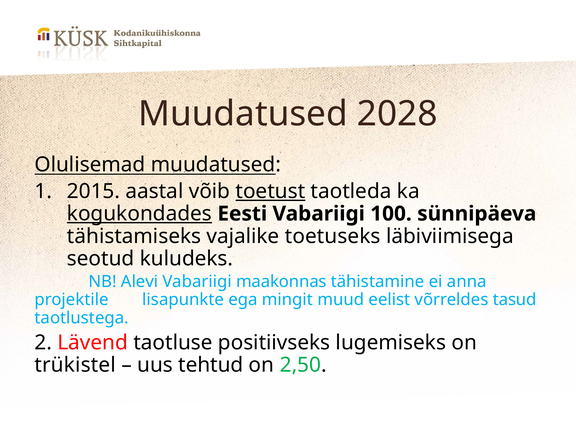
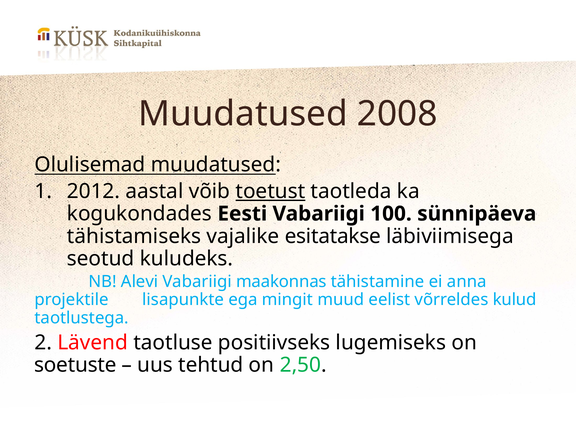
2028: 2028 -> 2008
2015: 2015 -> 2012
kogukondades underline: present -> none
toetuseks: toetuseks -> esitatakse
tasud: tasud -> kulud
trükistel: trükistel -> soetuste
